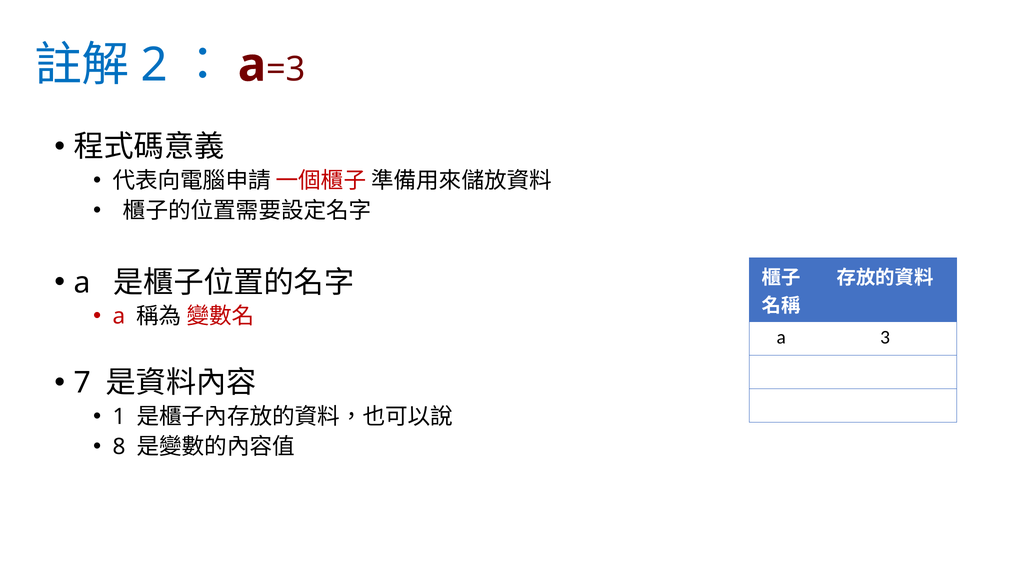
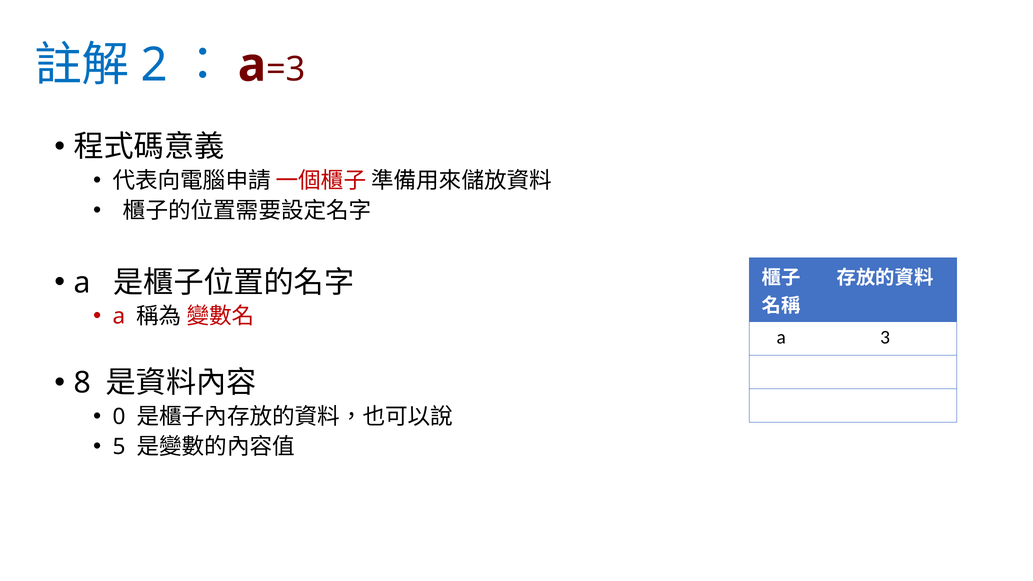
7: 7 -> 8
1: 1 -> 0
8: 8 -> 5
